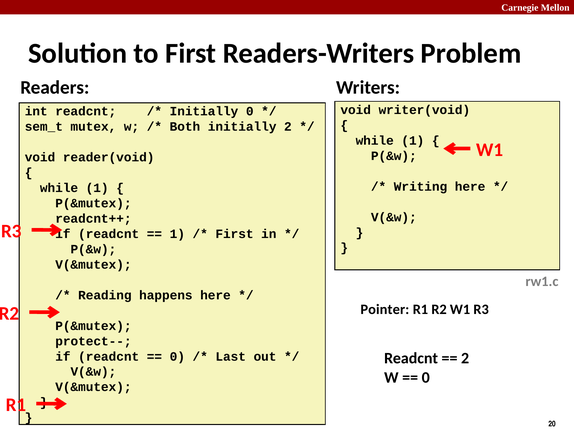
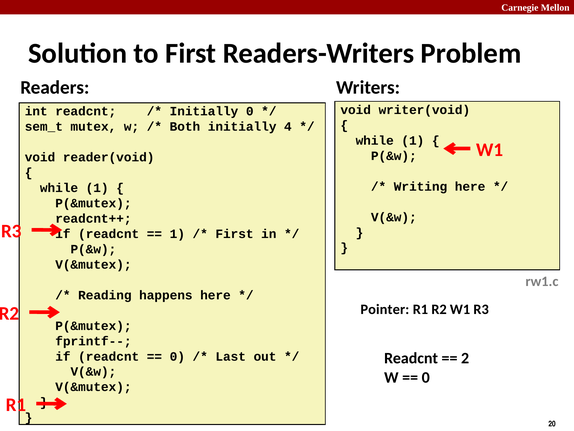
initially 2: 2 -> 4
protect--: protect-- -> fprintf--
